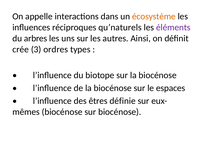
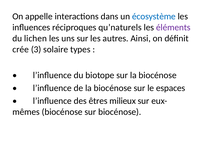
écosystème colour: orange -> blue
arbres: arbres -> lichen
ordres: ordres -> solaire
définie: définie -> milieux
